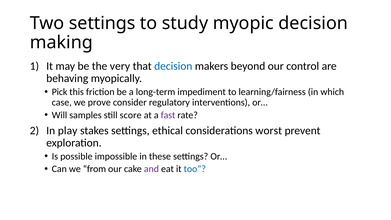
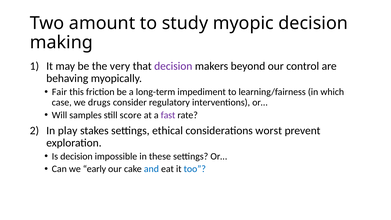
Two settings: settings -> amount
decision at (173, 66) colour: blue -> purple
Pick: Pick -> Fair
prove: prove -> drugs
Is possible: possible -> decision
from: from -> early
and colour: purple -> blue
